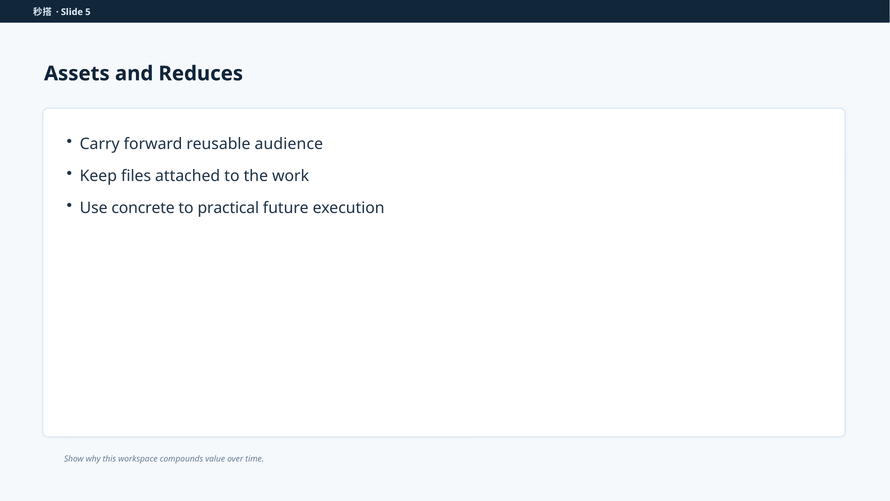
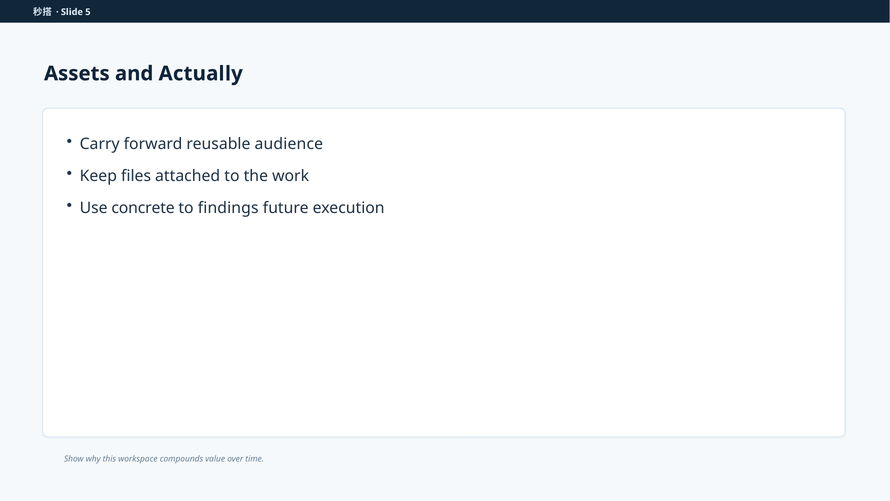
Reduces: Reduces -> Actually
practical: practical -> findings
